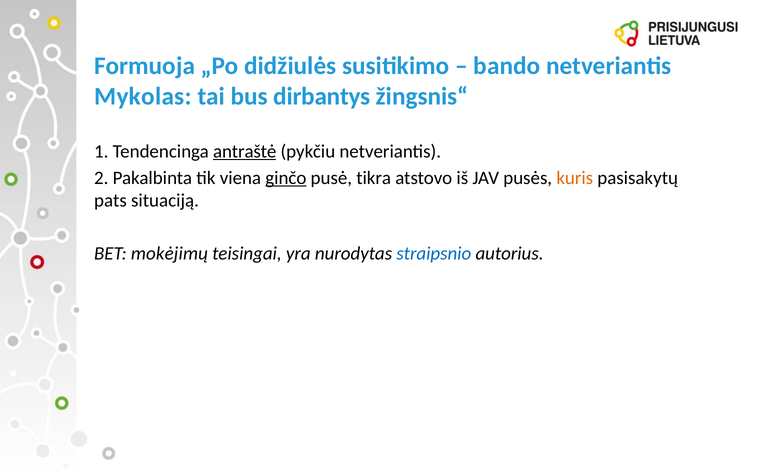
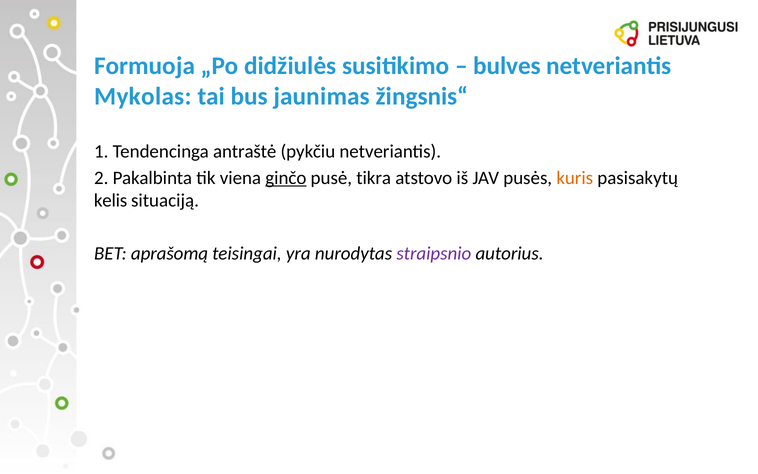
bando: bando -> bulves
dirbantys: dirbantys -> jaunimas
antraštė underline: present -> none
pats: pats -> kelis
mokėjimų: mokėjimų -> aprašomą
straipsnio colour: blue -> purple
